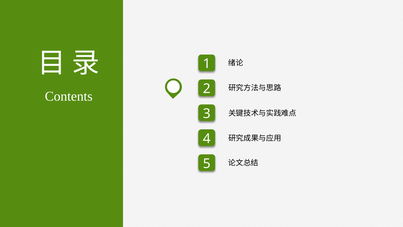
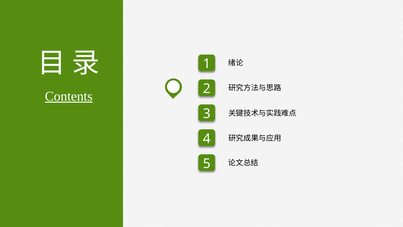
Contents underline: none -> present
